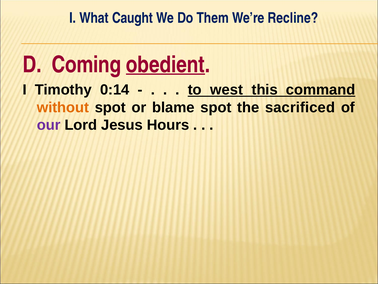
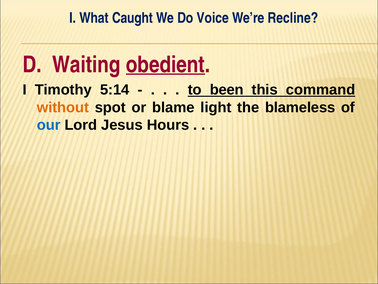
Them: Them -> Voice
Coming: Coming -> Waiting
0:14: 0:14 -> 5:14
west: west -> been
blame spot: spot -> light
sacrificed: sacrificed -> blameless
our colour: purple -> blue
